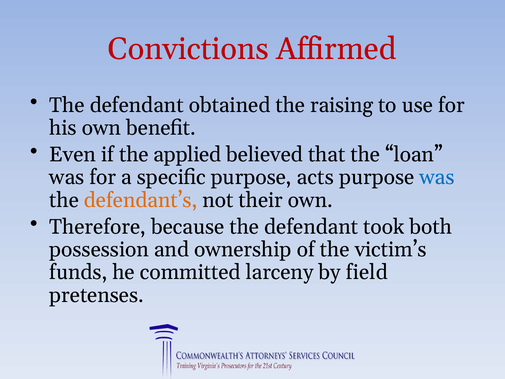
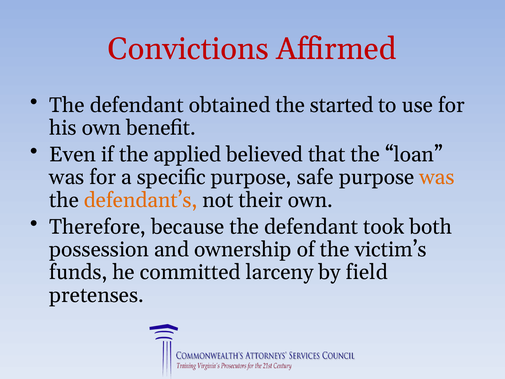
raising: raising -> started
acts: acts -> safe
was at (437, 177) colour: blue -> orange
